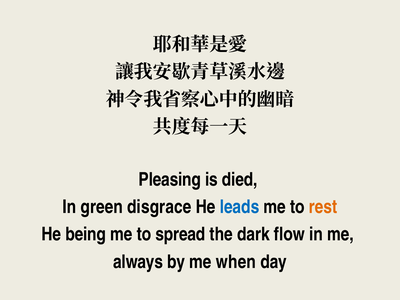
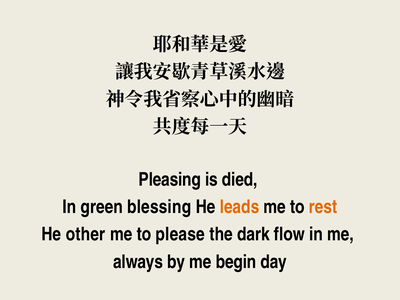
disgrace: disgrace -> blessing
leads colour: blue -> orange
being: being -> other
spread: spread -> please
when: when -> begin
